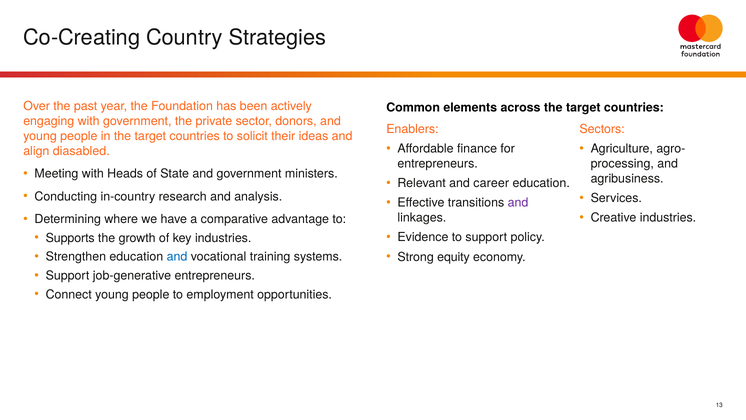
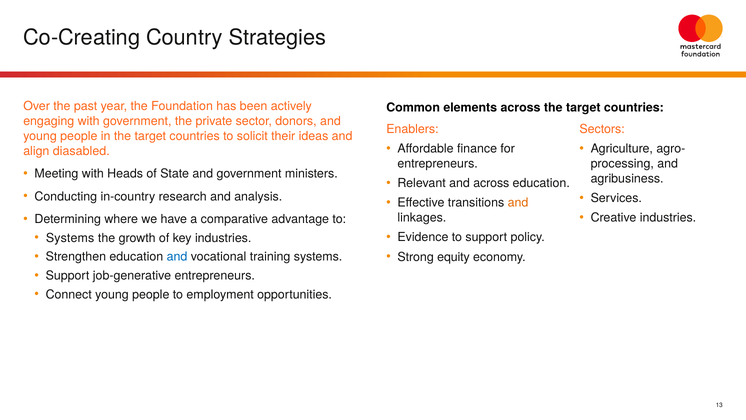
and career: career -> across
and at (518, 203) colour: purple -> orange
Supports at (70, 238): Supports -> Systems
